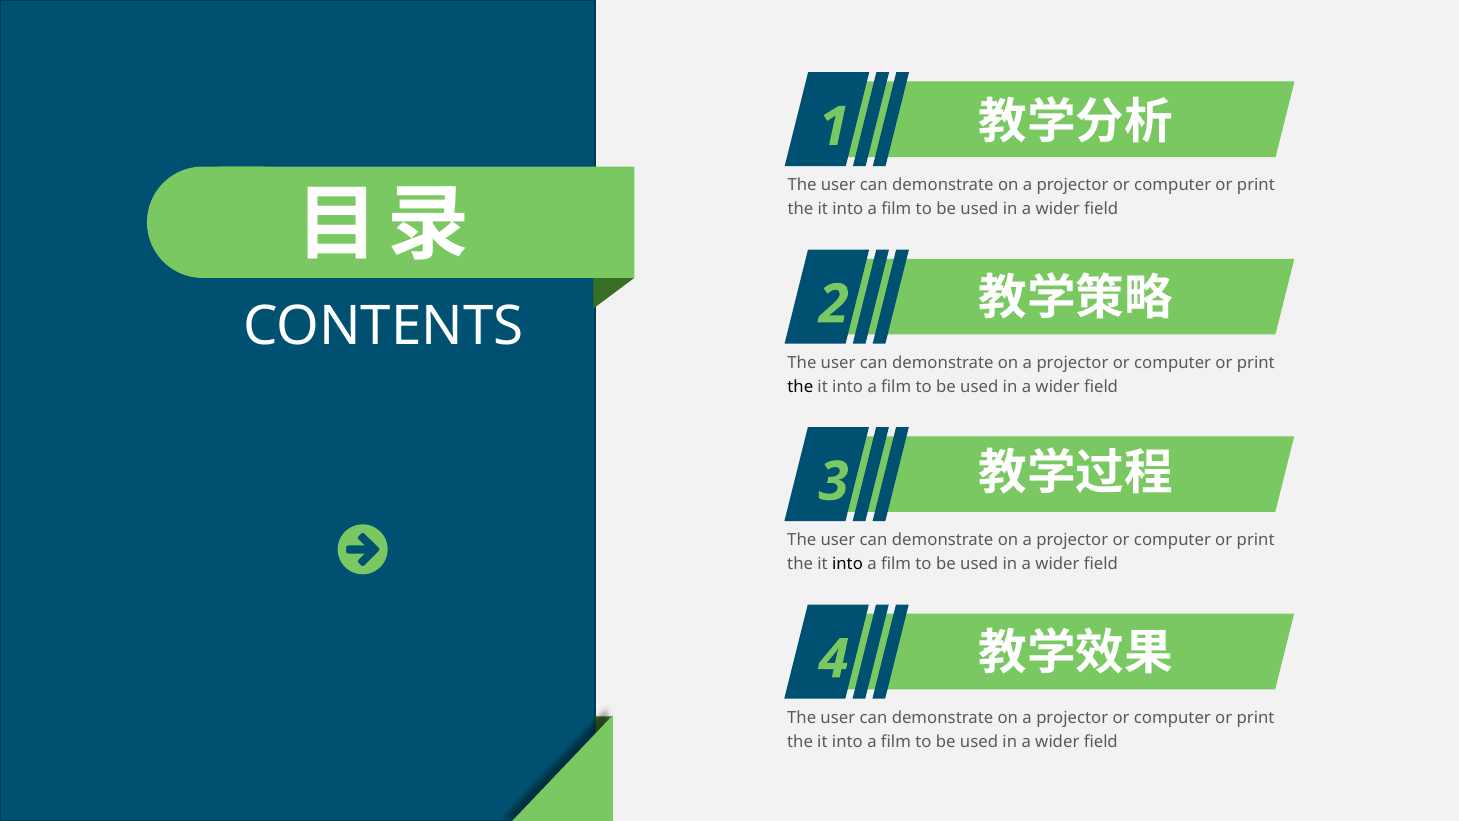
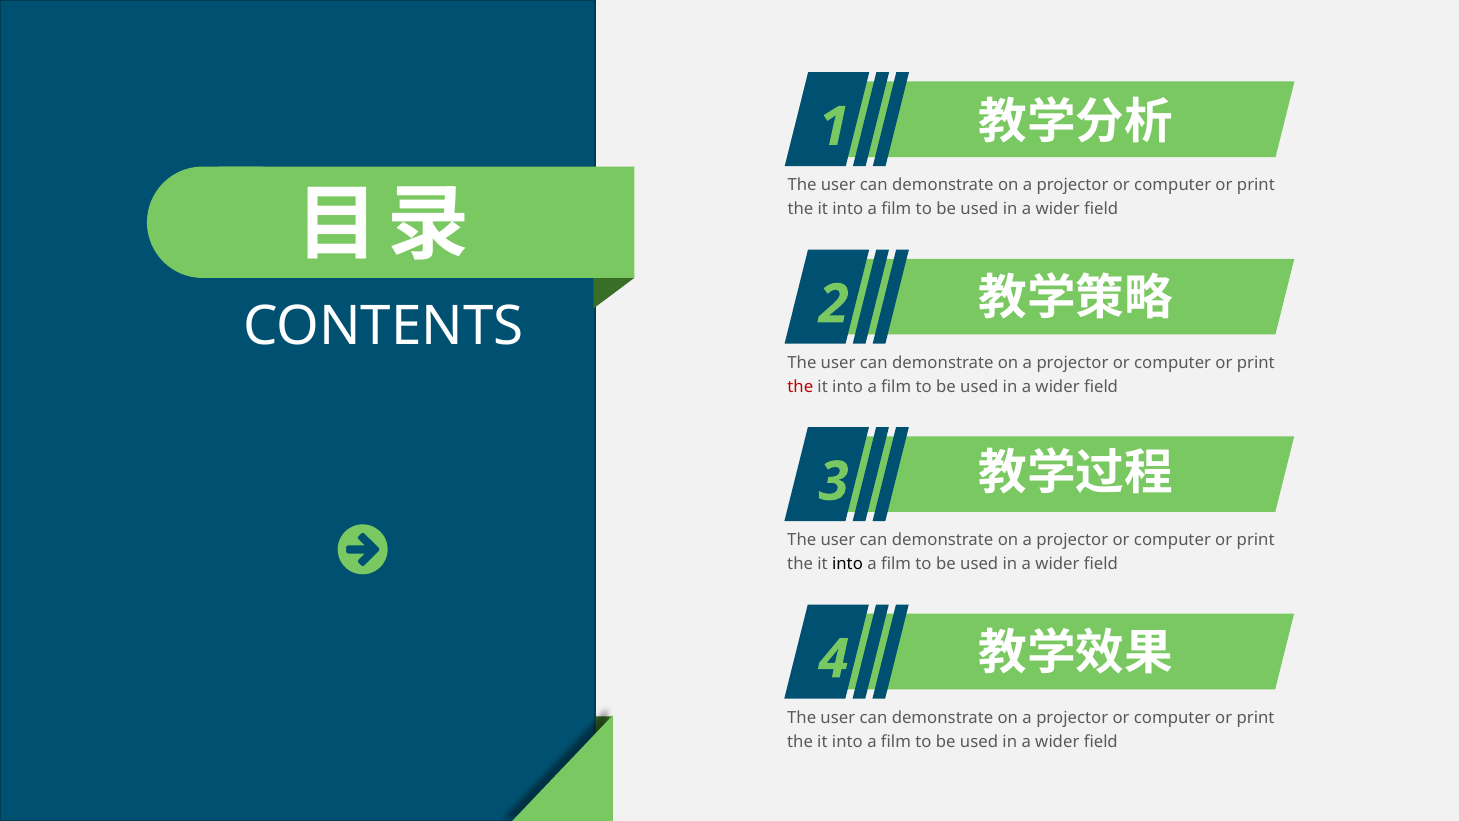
the at (800, 387) colour: black -> red
